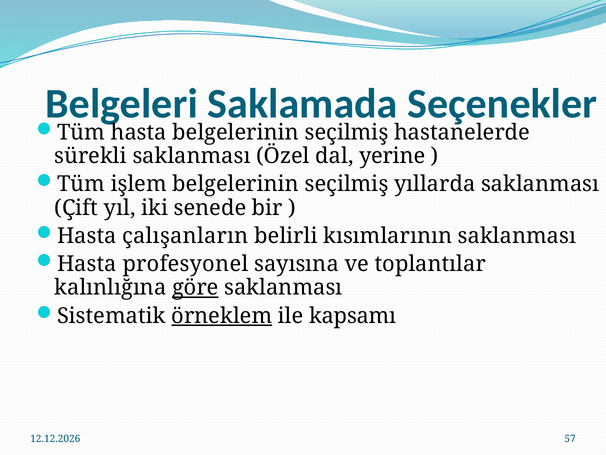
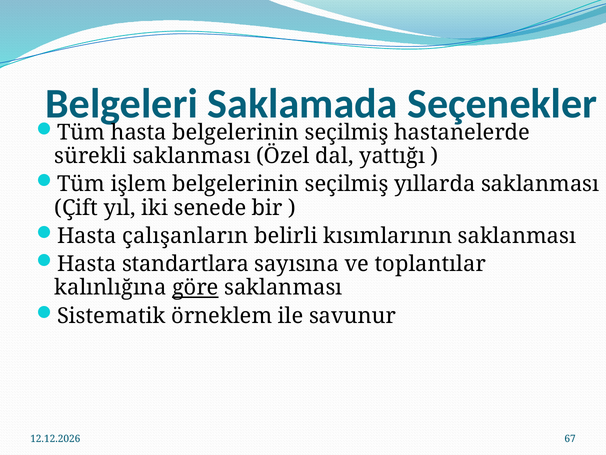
yerine: yerine -> yattığı
profesyonel: profesyonel -> standartlara
örneklem underline: present -> none
kapsamı: kapsamı -> savunur
57: 57 -> 67
